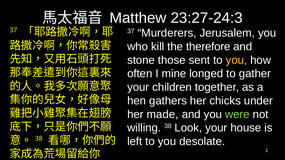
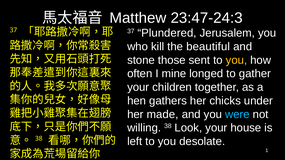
23:27-24:3: 23:27-24:3 -> 23:47-24:3
Murderers: Murderers -> Plundered
therefore: therefore -> beautiful
were colour: light green -> light blue
